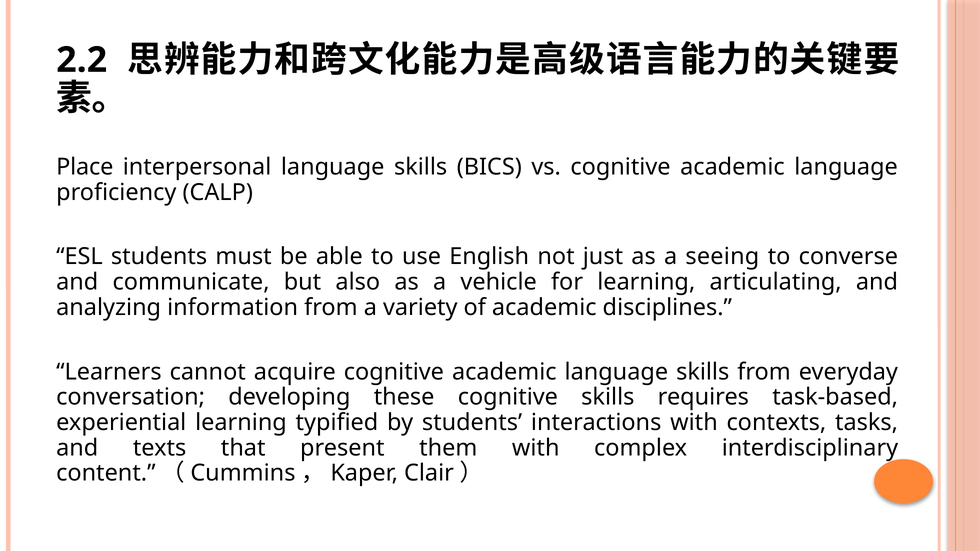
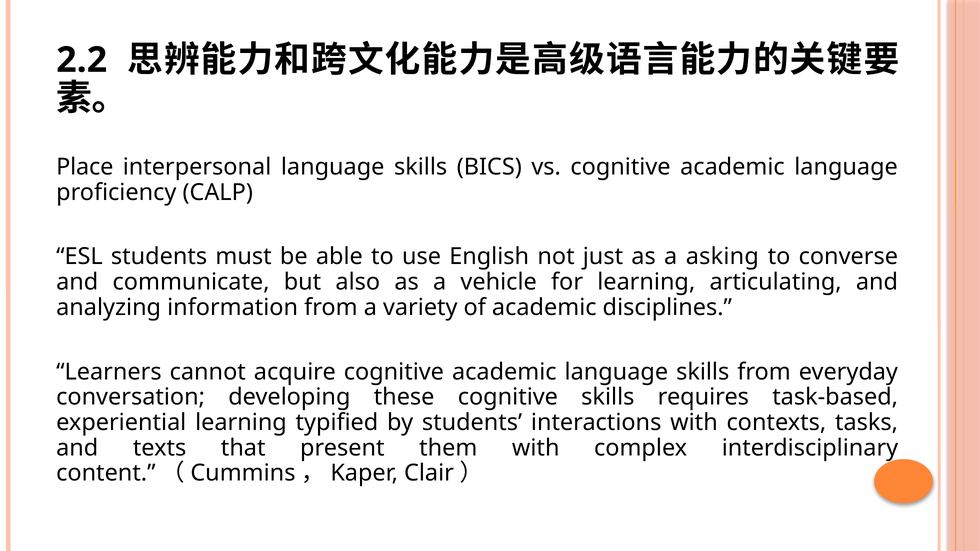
seeing: seeing -> asking
